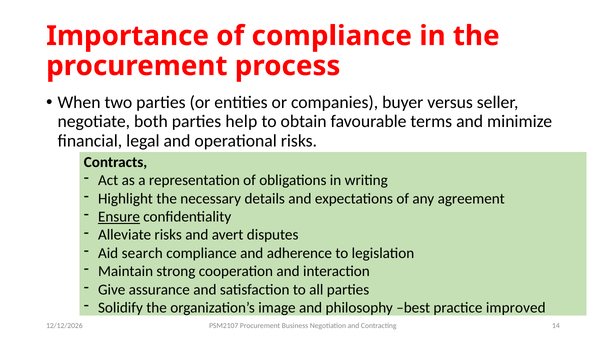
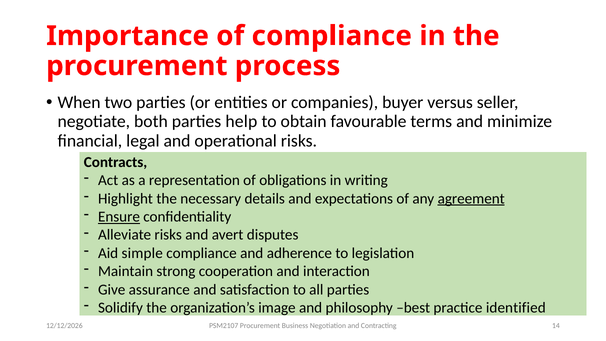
agreement underline: none -> present
search: search -> simple
improved: improved -> identified
